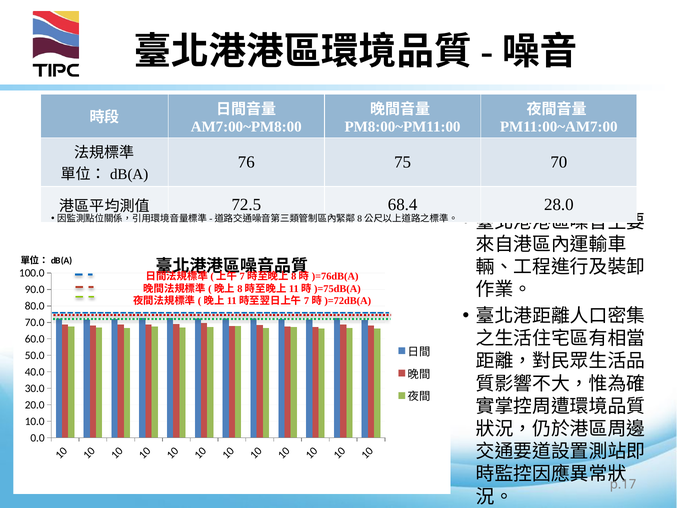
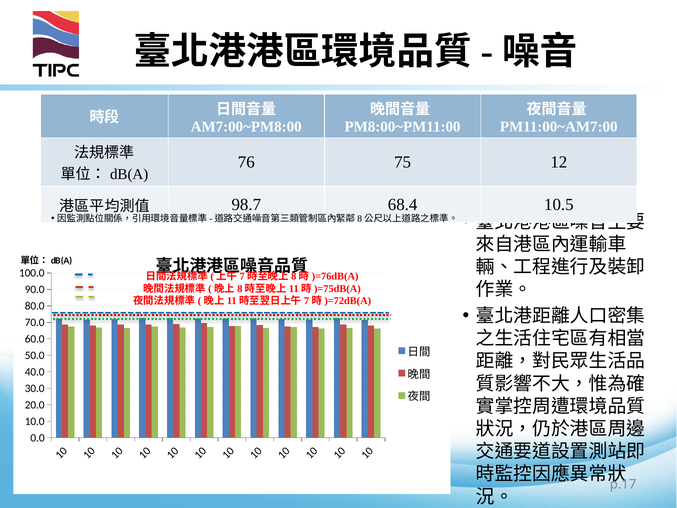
70: 70 -> 12
72.5: 72.5 -> 98.7
28.0: 28.0 -> 10.5
